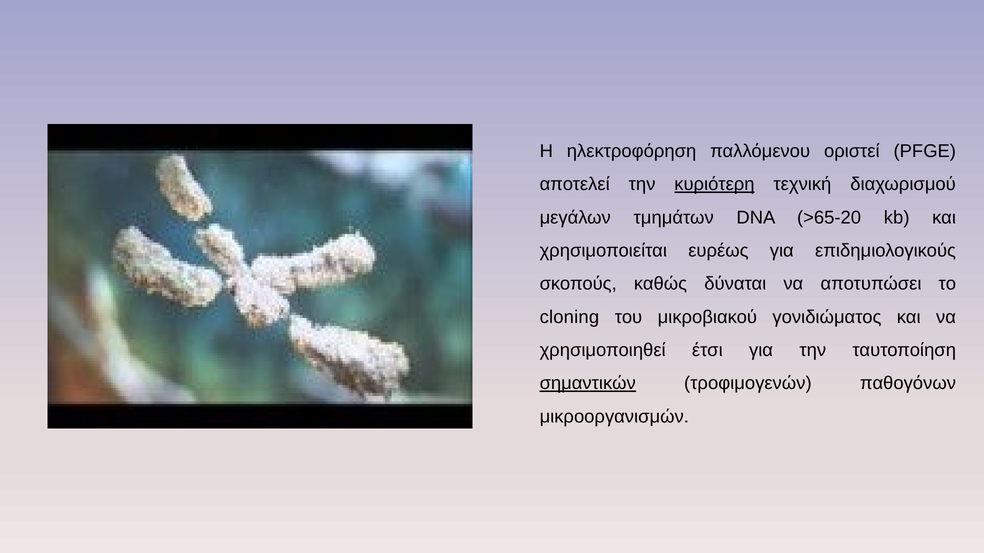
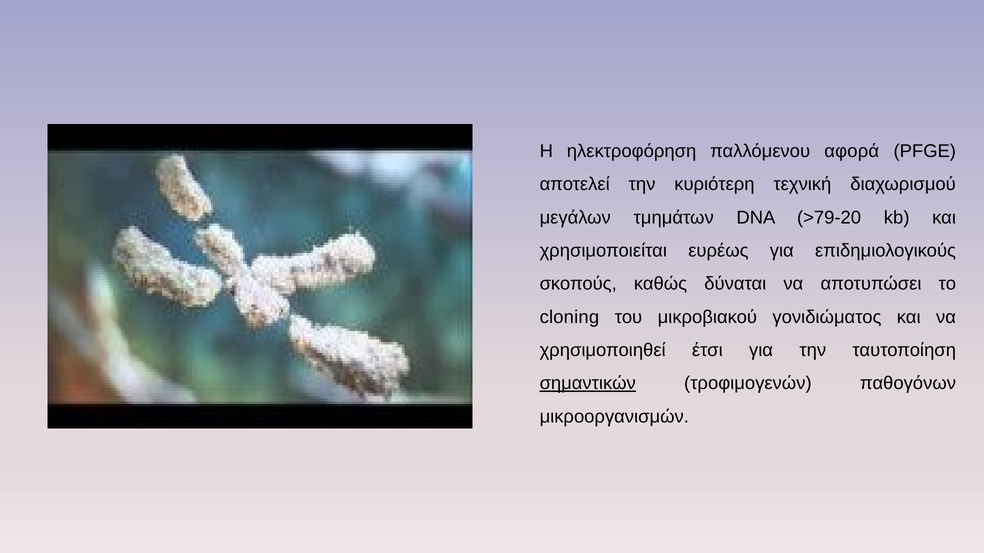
οριστεί: οριστεί -> αφορά
κυριότερη underline: present -> none
>65-20: >65-20 -> >79-20
